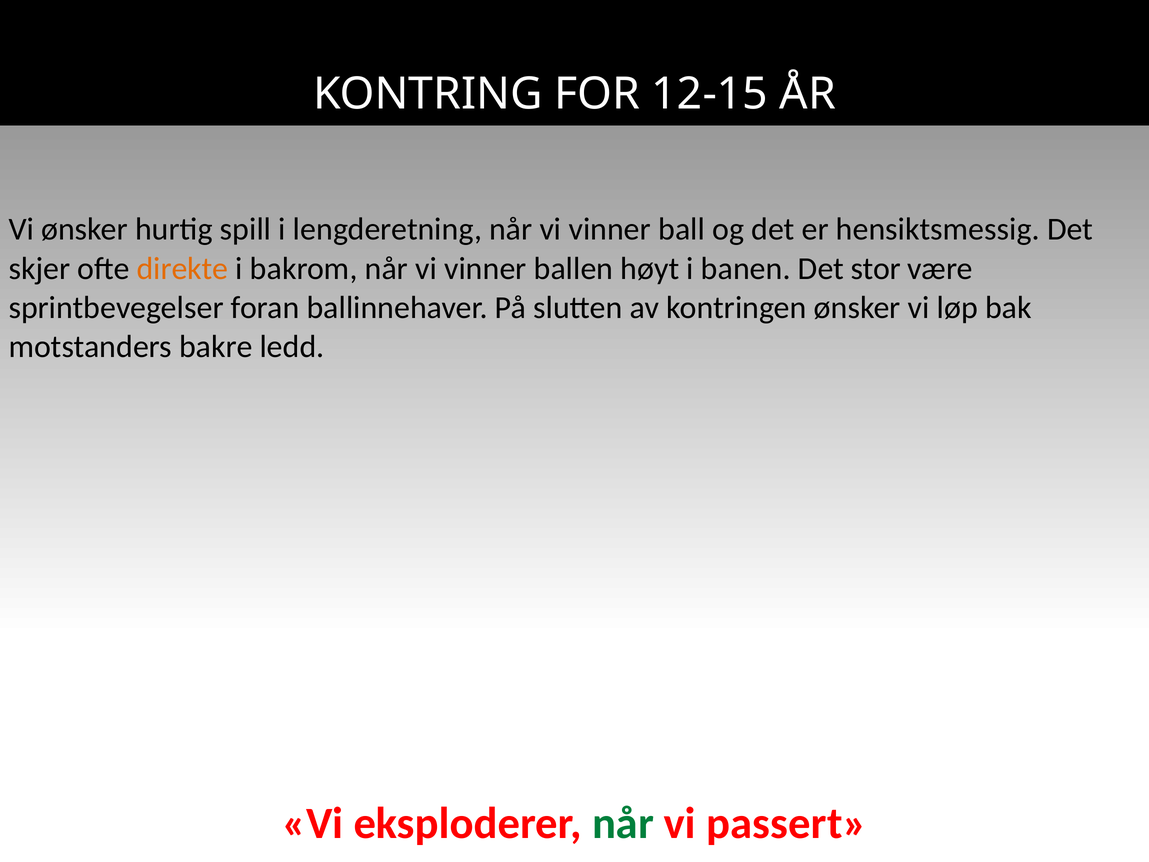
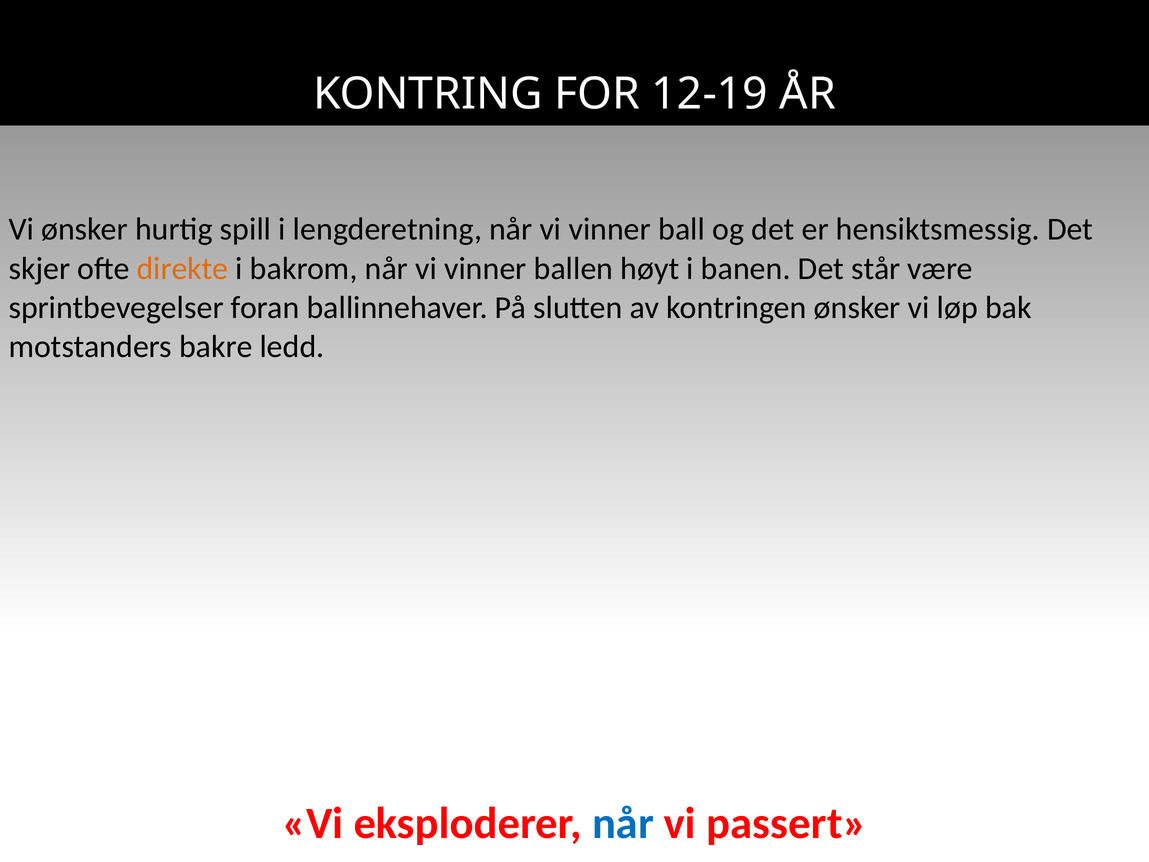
12-15: 12-15 -> 12-19
stor: stor -> står
når at (623, 823) colour: green -> blue
